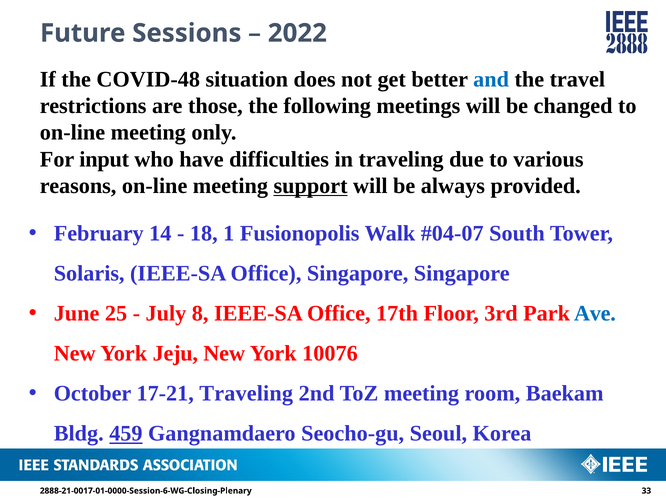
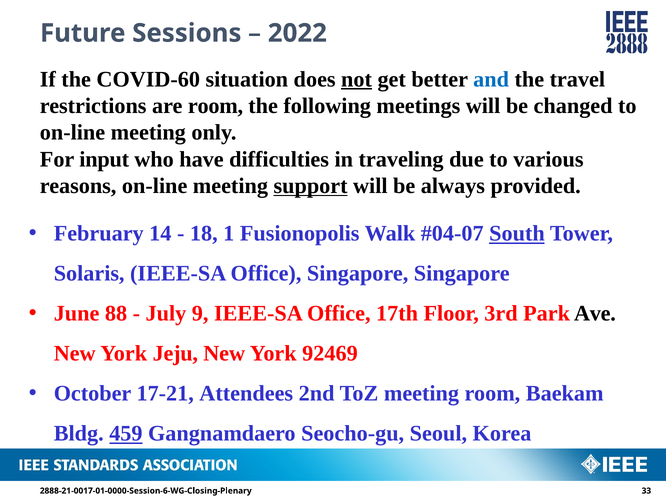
COVID-48: COVID-48 -> COVID-60
not underline: none -> present
are those: those -> room
South underline: none -> present
25: 25 -> 88
8: 8 -> 9
Ave colour: blue -> black
10076: 10076 -> 92469
17-21 Traveling: Traveling -> Attendees
